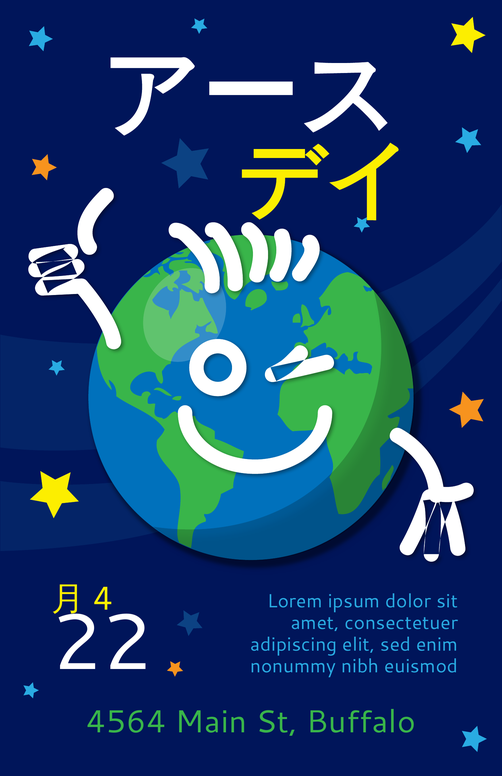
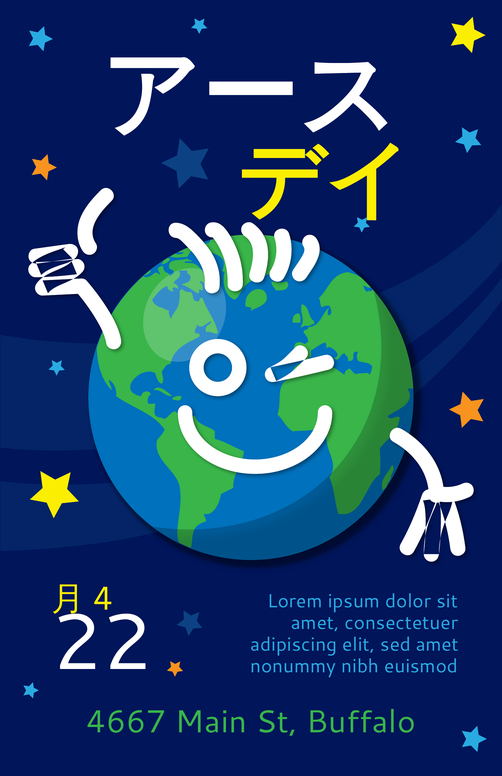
sed enim: enim -> amet
4564: 4564 -> 4667
